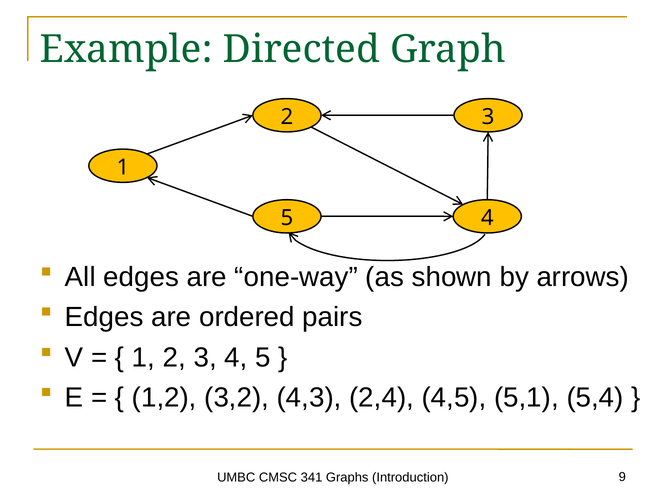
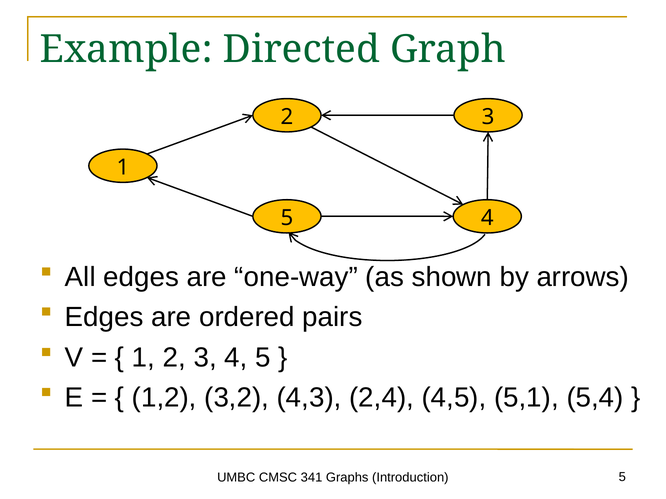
Introduction 9: 9 -> 5
